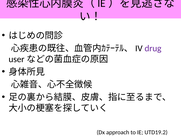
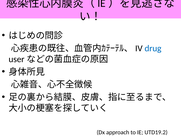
drug colour: purple -> blue
